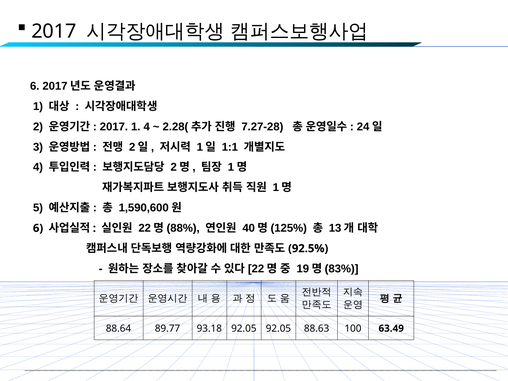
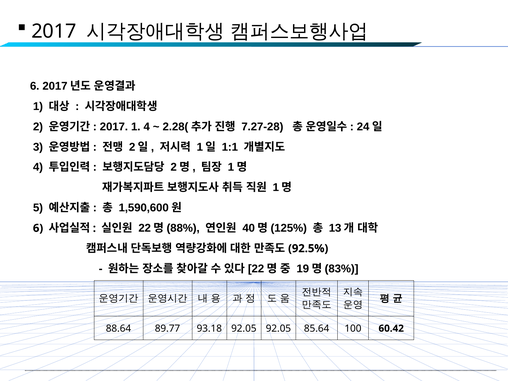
88.63: 88.63 -> 85.64
63.49: 63.49 -> 60.42
